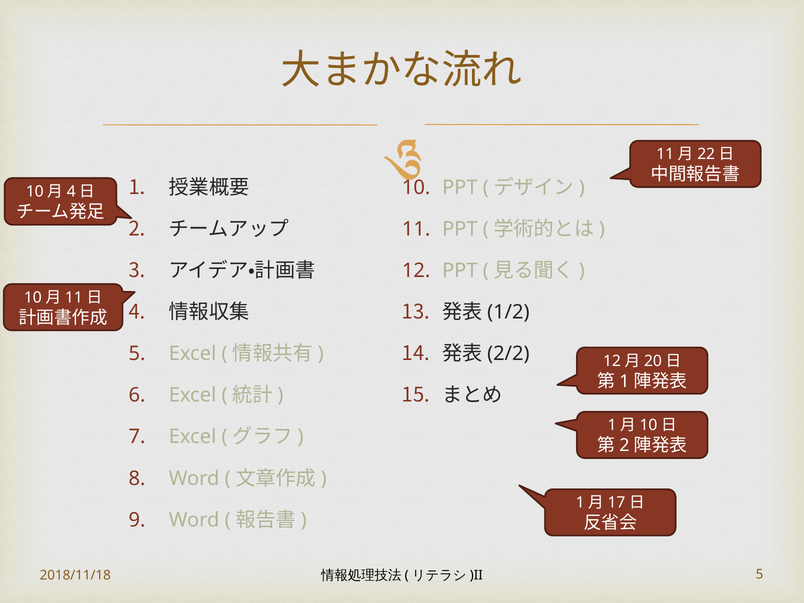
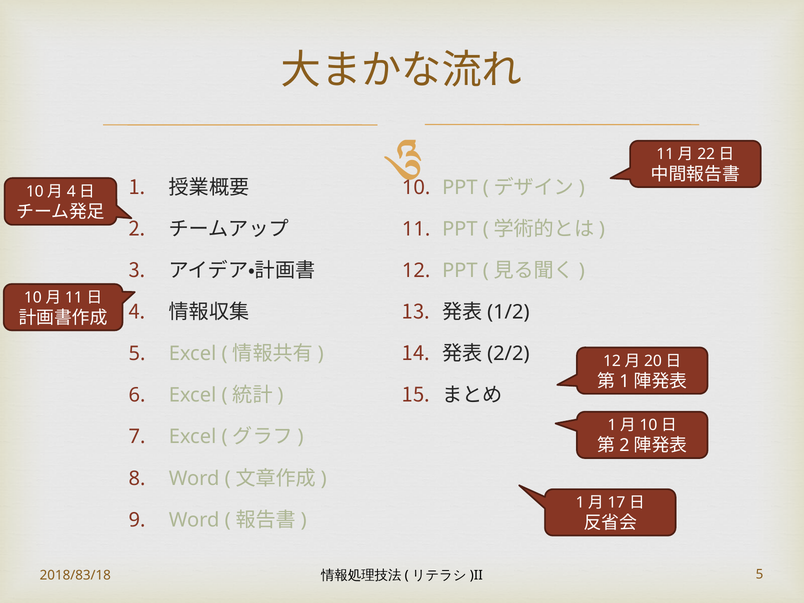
2018/11/18: 2018/11/18 -> 2018/83/18
